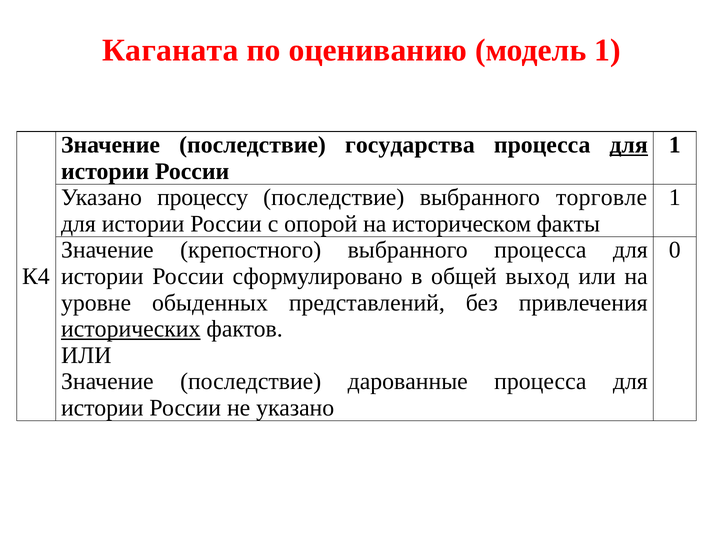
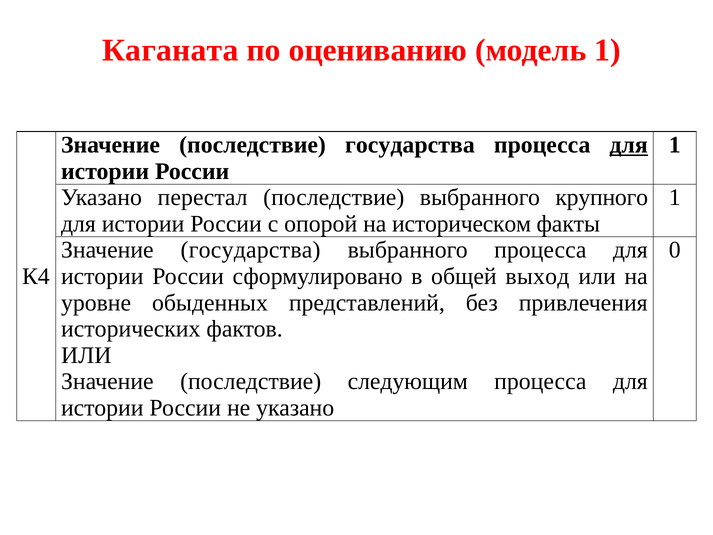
процессу: процессу -> перестал
торговле: торговле -> крупного
Значение крепостного: крепостного -> государства
исторических underline: present -> none
дарованные: дарованные -> следующим
